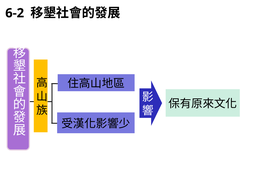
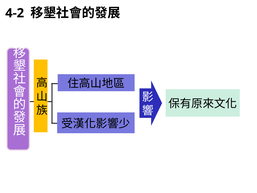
6-2: 6-2 -> 4-2
